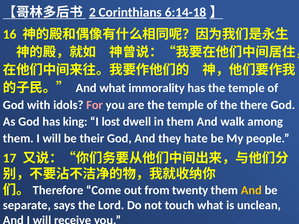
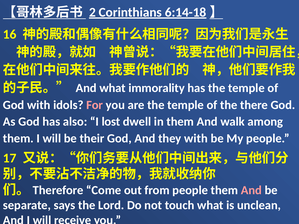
king: king -> also
they hate: hate -> with
from twenty: twenty -> people
And at (251, 190) colour: yellow -> pink
